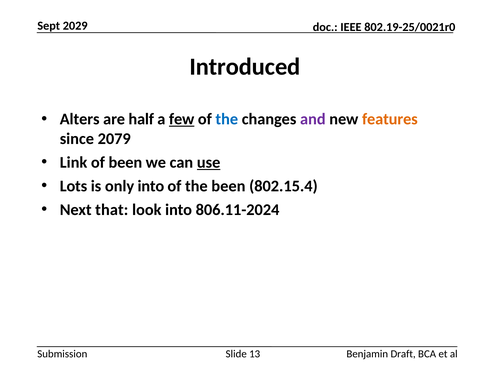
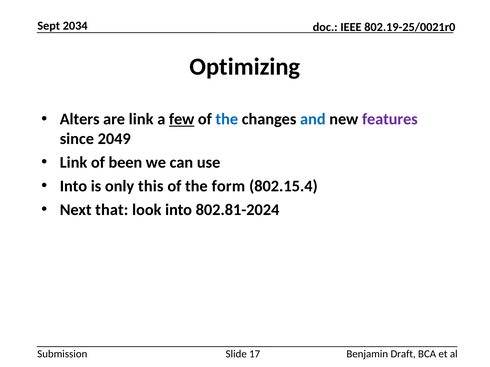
2029: 2029 -> 2034
Introduced: Introduced -> Optimizing
are half: half -> link
and colour: purple -> blue
features colour: orange -> purple
2079: 2079 -> 2049
use underline: present -> none
Lots at (73, 186): Lots -> Into
only into: into -> this
the been: been -> form
806.11-2024: 806.11-2024 -> 802.81-2024
13: 13 -> 17
